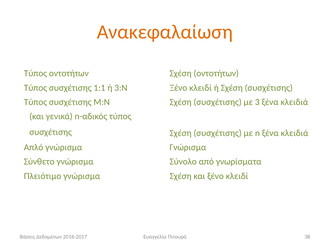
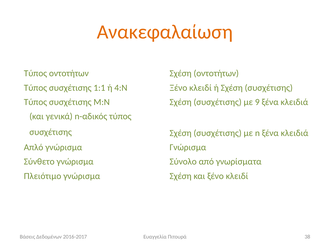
3:Ν: 3:Ν -> 4:Ν
3: 3 -> 9
